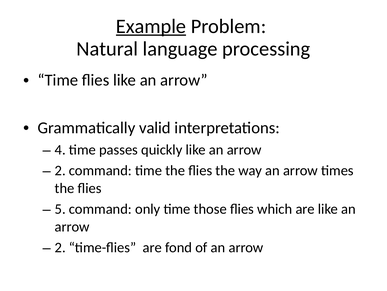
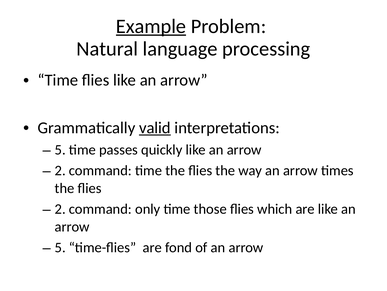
valid underline: none -> present
4 at (60, 150): 4 -> 5
5 at (60, 209): 5 -> 2
2 at (60, 247): 2 -> 5
